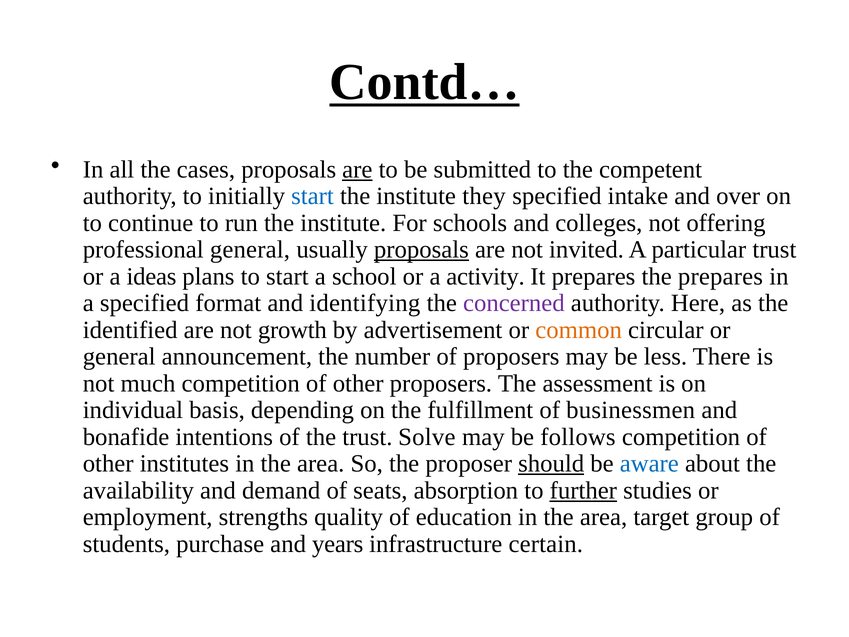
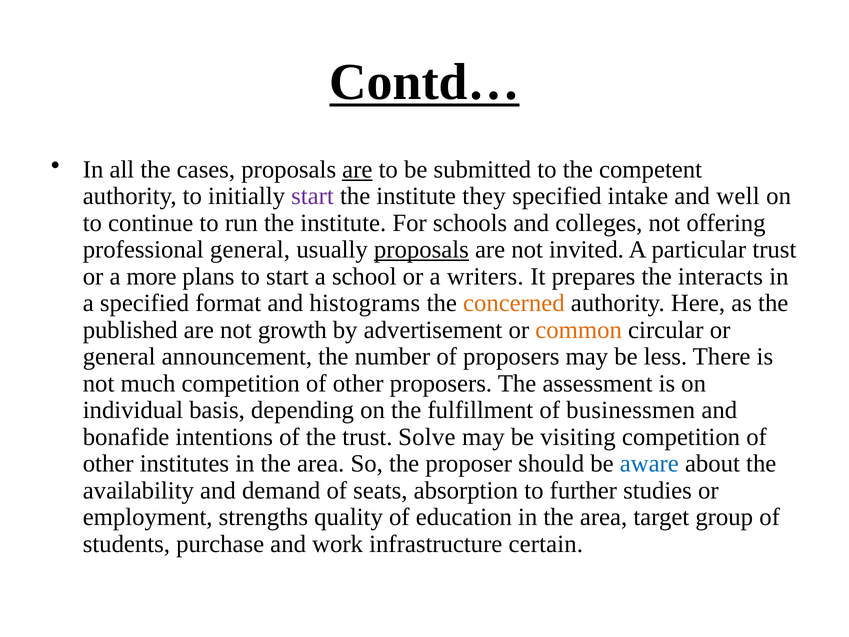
start at (312, 196) colour: blue -> purple
over: over -> well
ideas: ideas -> more
activity: activity -> writers
the prepares: prepares -> interacts
identifying: identifying -> histograms
concerned colour: purple -> orange
identified: identified -> published
follows: follows -> visiting
should underline: present -> none
further underline: present -> none
years: years -> work
